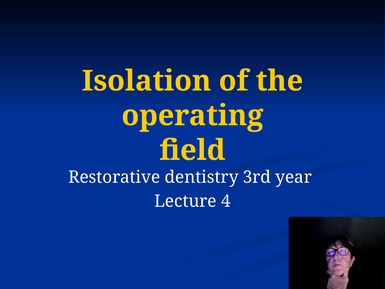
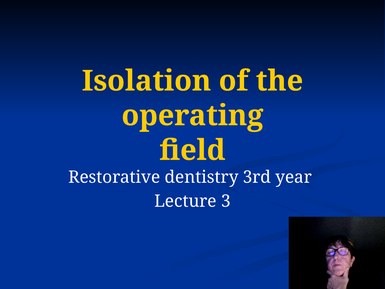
4: 4 -> 3
